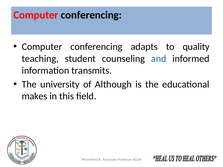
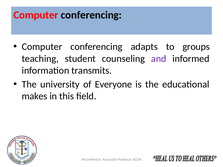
quality: quality -> groups
and colour: blue -> purple
Although: Although -> Everyone
